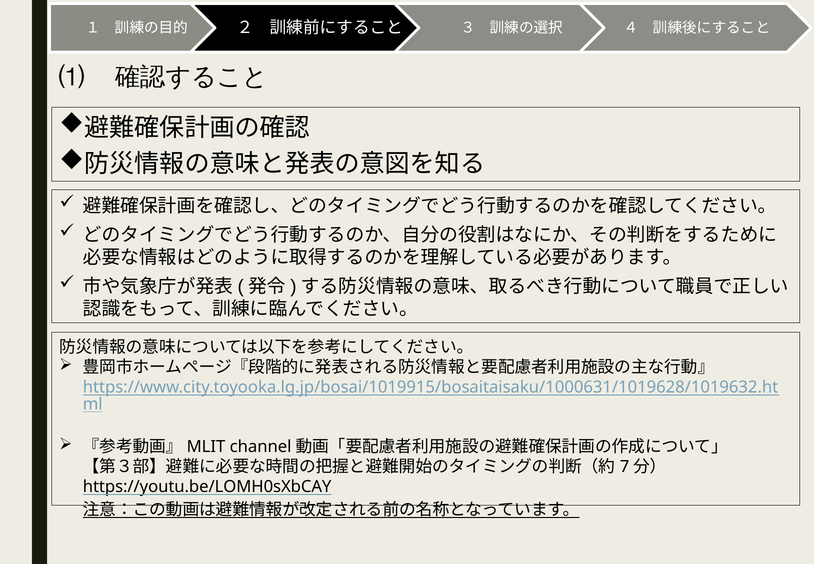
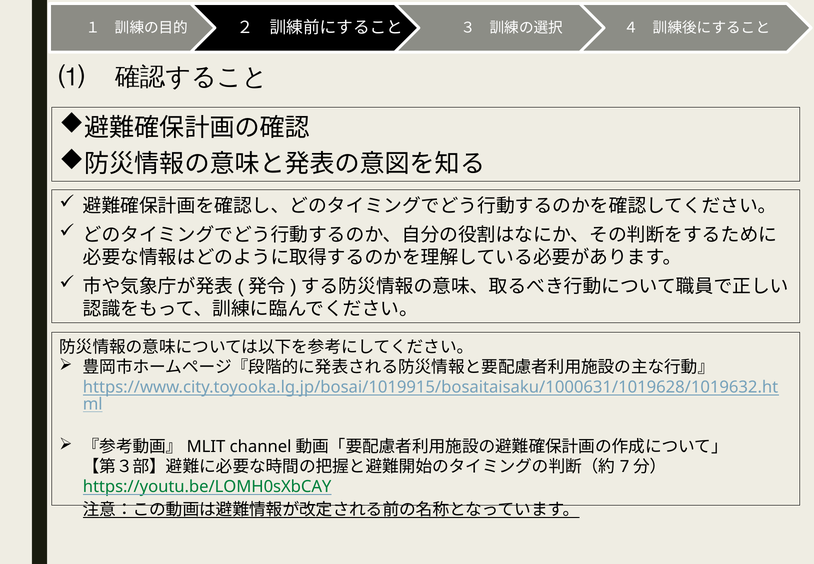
https://youtu.be/LOMH0sXbCAY colour: black -> green
